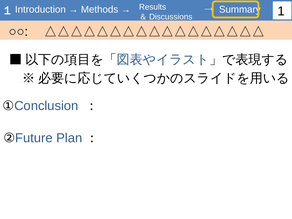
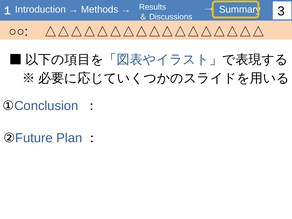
1: 1 -> 3
